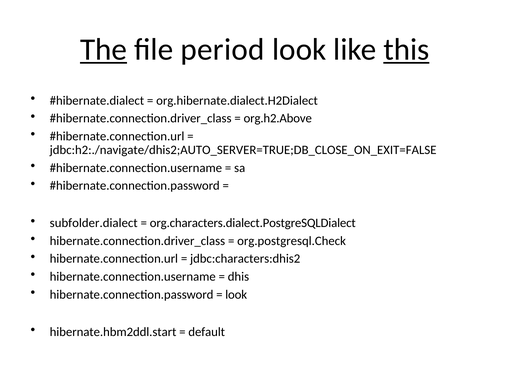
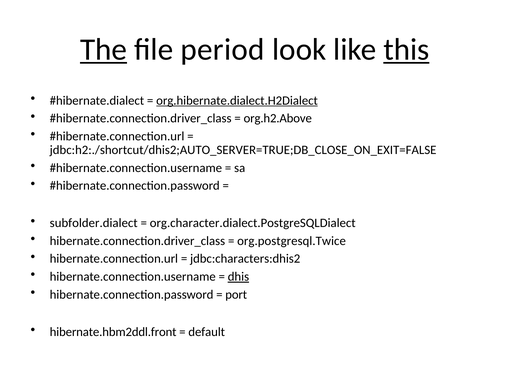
org.hibernate.dialect.H2Dialect underline: none -> present
jdbc:h2:./navigate/dhis2;AUTO_SERVER=TRUE;DB_CLOSE_ON_EXIT=FALSE: jdbc:h2:./navigate/dhis2;AUTO_SERVER=TRUE;DB_CLOSE_ON_EXIT=FALSE -> jdbc:h2:./shortcut/dhis2;AUTO_SERVER=TRUE;DB_CLOSE_ON_EXIT=FALSE
org.characters.dialect.PostgreSQLDialect: org.characters.dialect.PostgreSQLDialect -> org.character.dialect.PostgreSQLDialect
org.postgresql.Check: org.postgresql.Check -> org.postgresql.Twice
dhis underline: none -> present
look at (236, 294): look -> port
hibernate.hbm2ddl.start: hibernate.hbm2ddl.start -> hibernate.hbm2ddl.front
